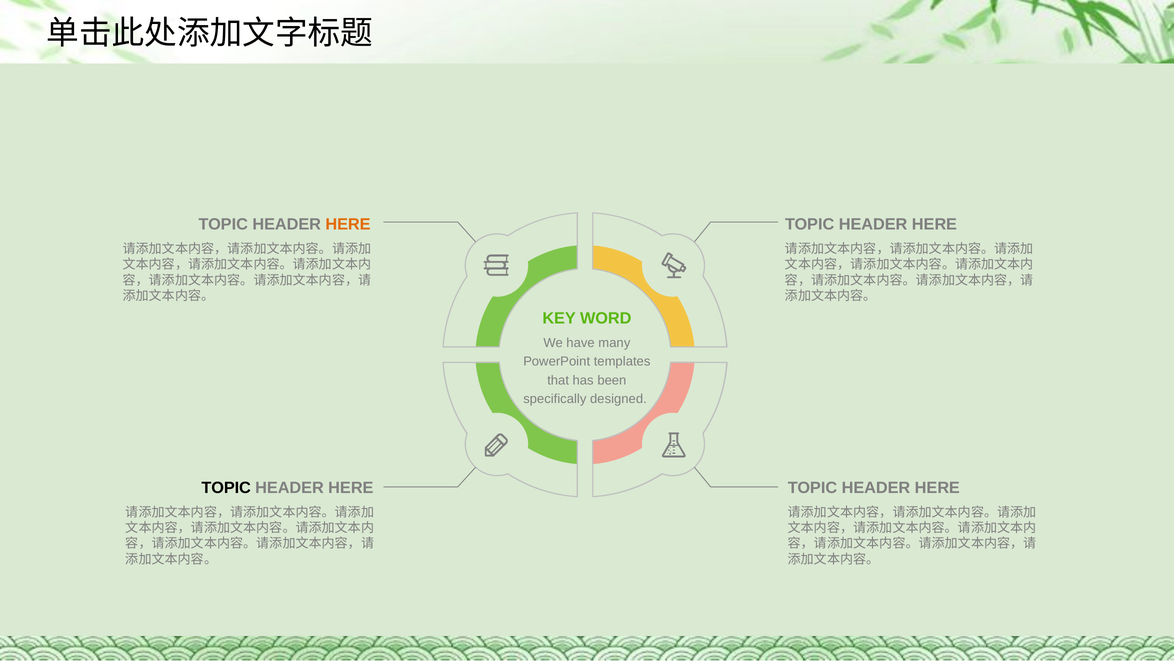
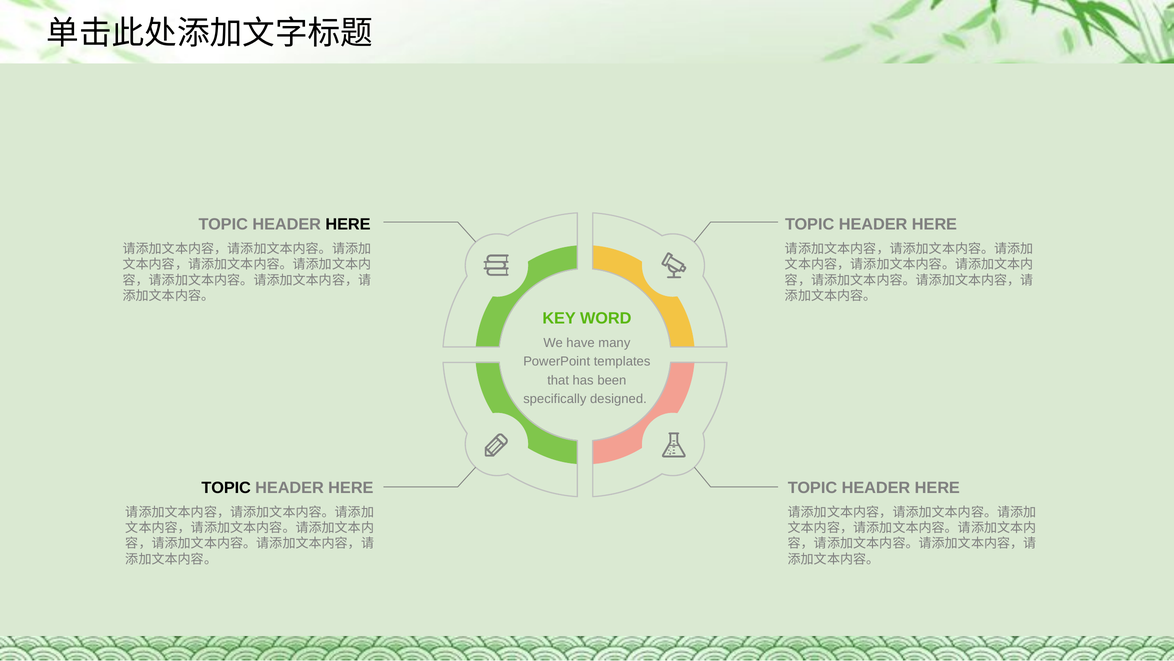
HERE at (348, 224) colour: orange -> black
